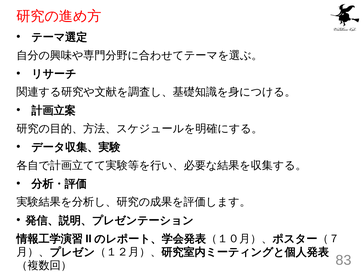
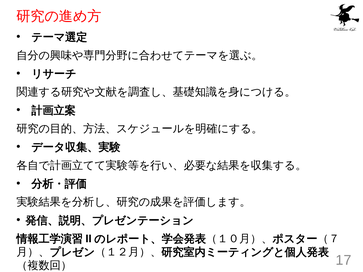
83: 83 -> 17
